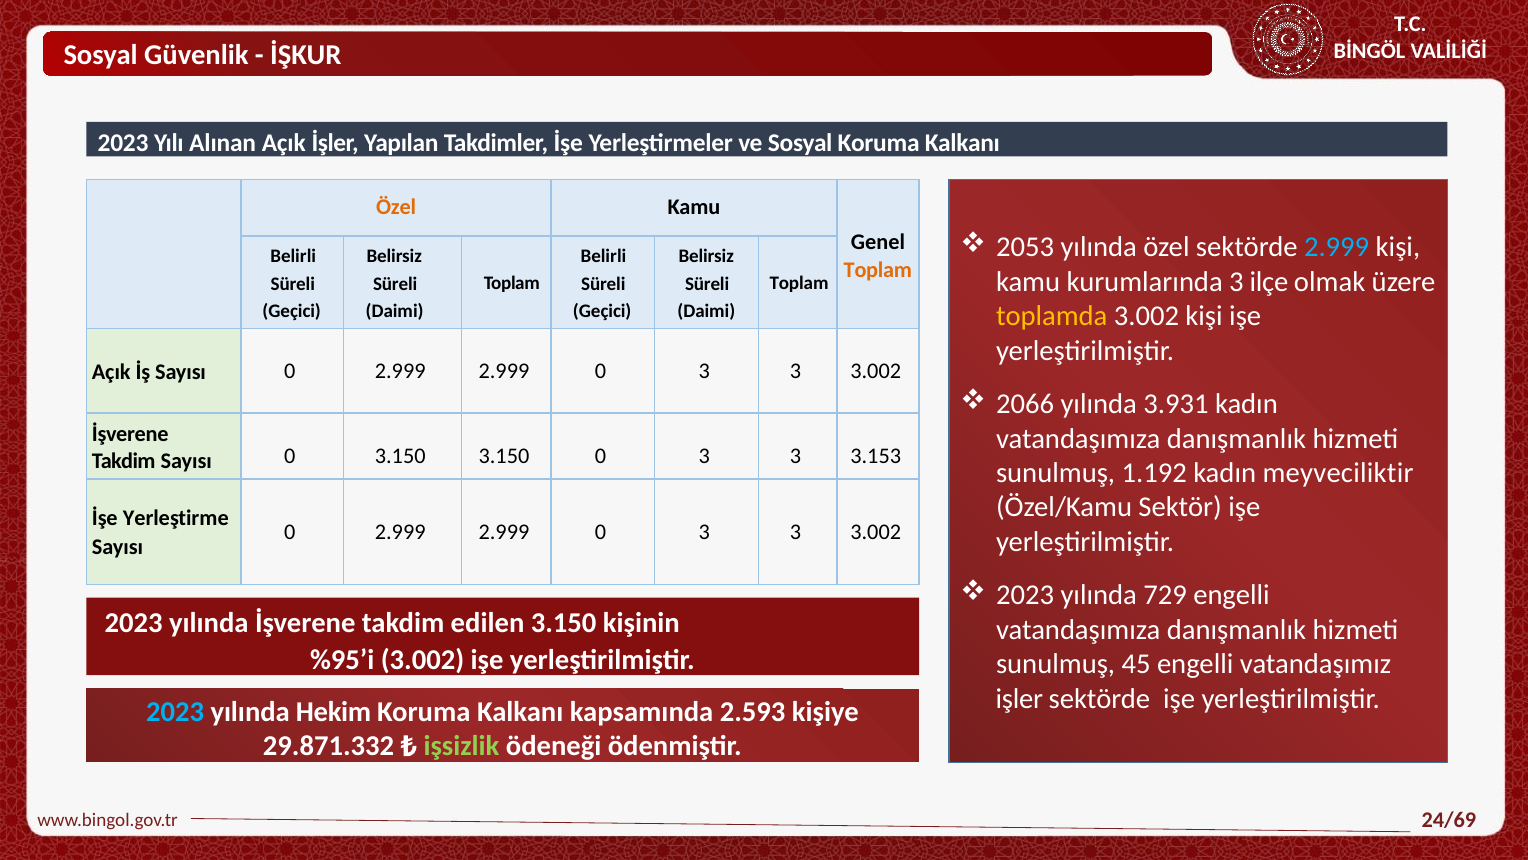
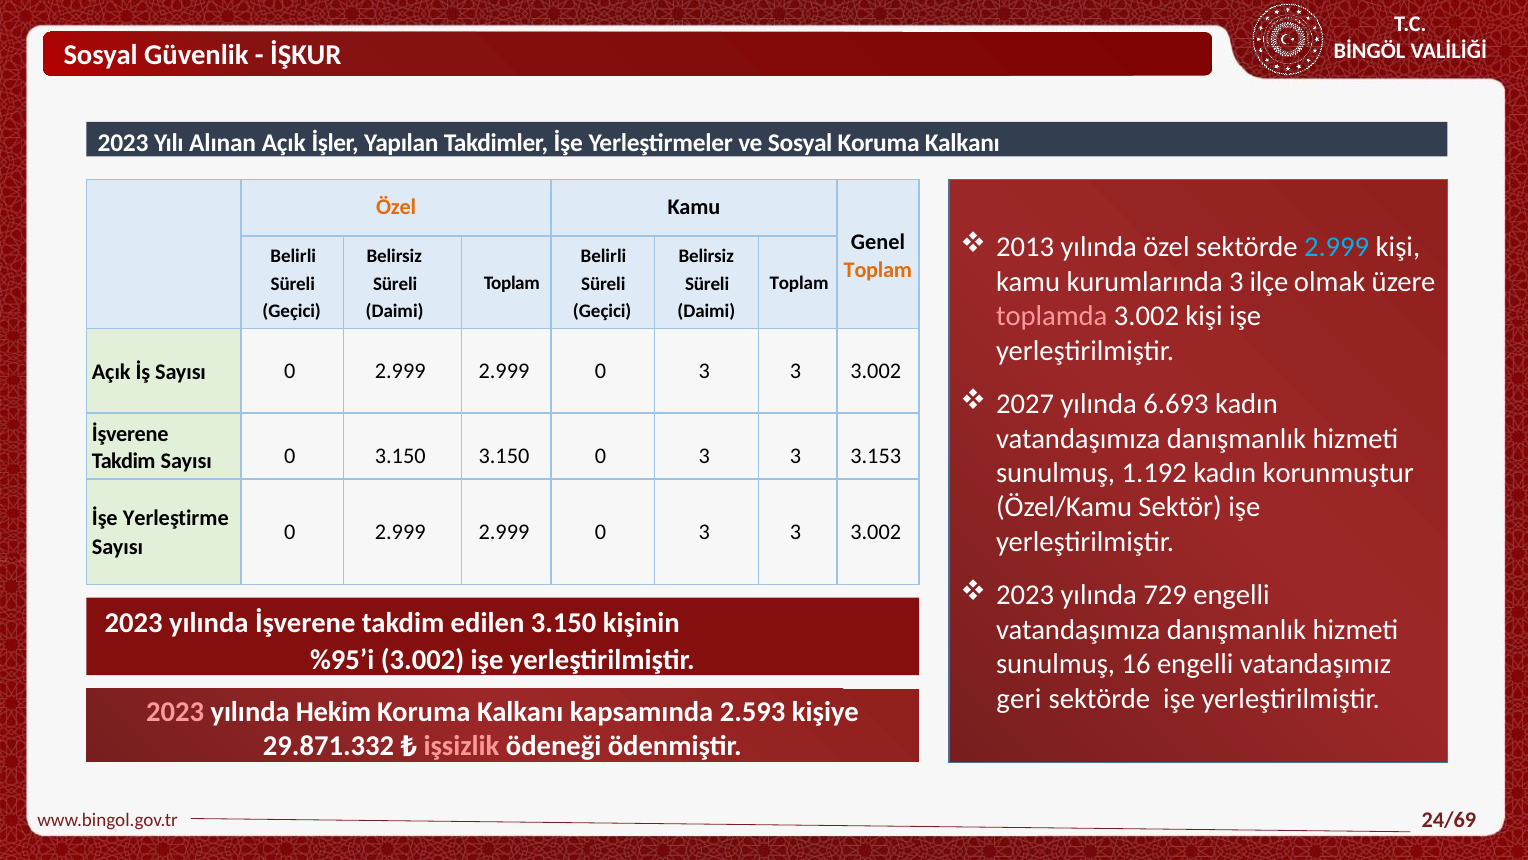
2053: 2053 -> 2013
toplamda colour: yellow -> pink
2066: 2066 -> 2027
3.931: 3.931 -> 6.693
meyveciliktir: meyveciliktir -> korunmuştur
45: 45 -> 16
işler: işler -> geri
2023 at (175, 712) colour: light blue -> pink
işsizlik colour: light green -> pink
